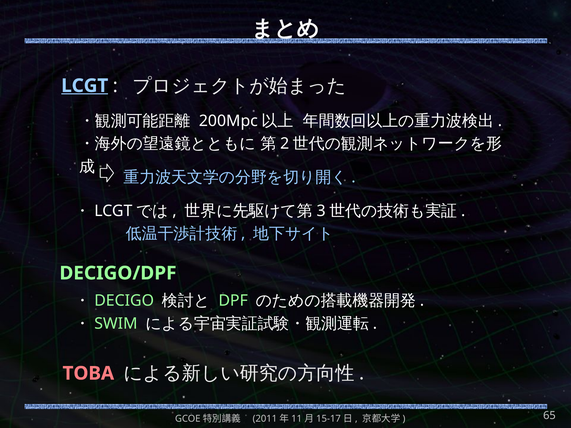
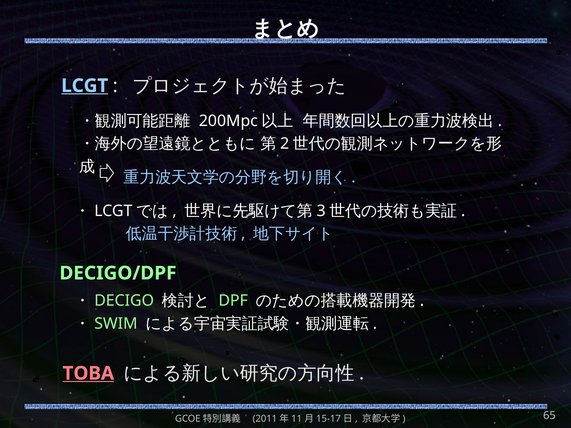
TOBA underline: none -> present
